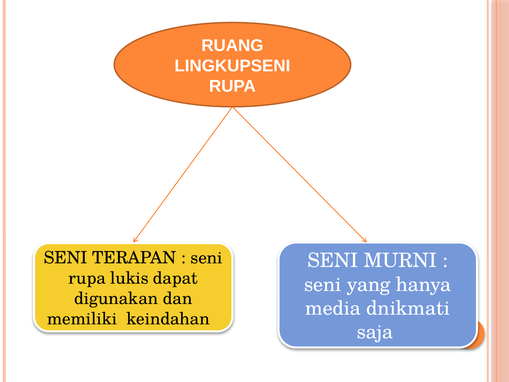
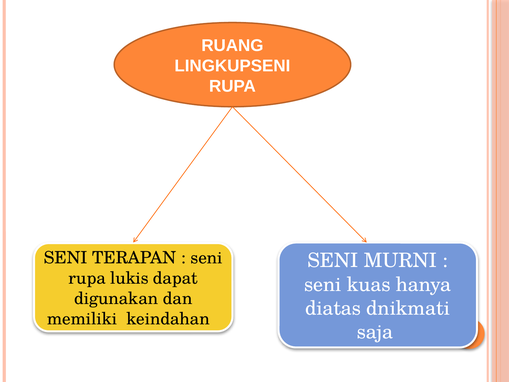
yang: yang -> kuas
media: media -> diatas
